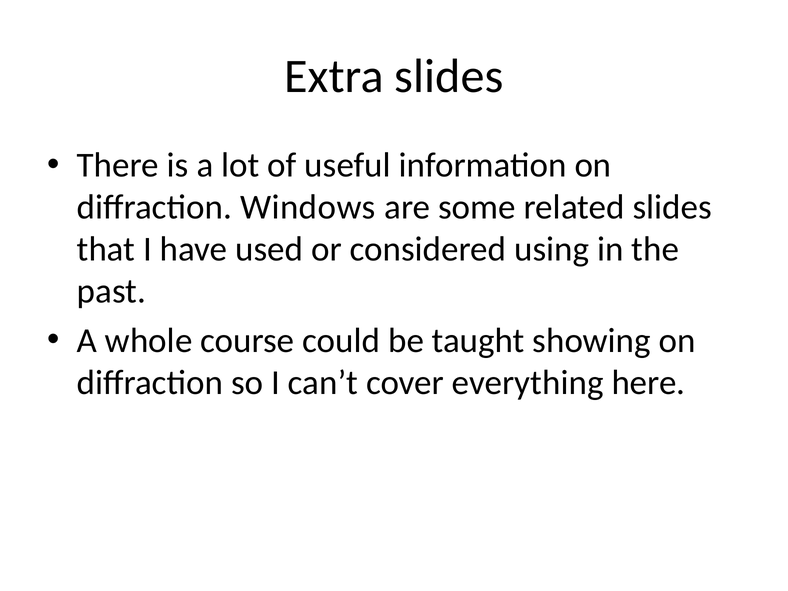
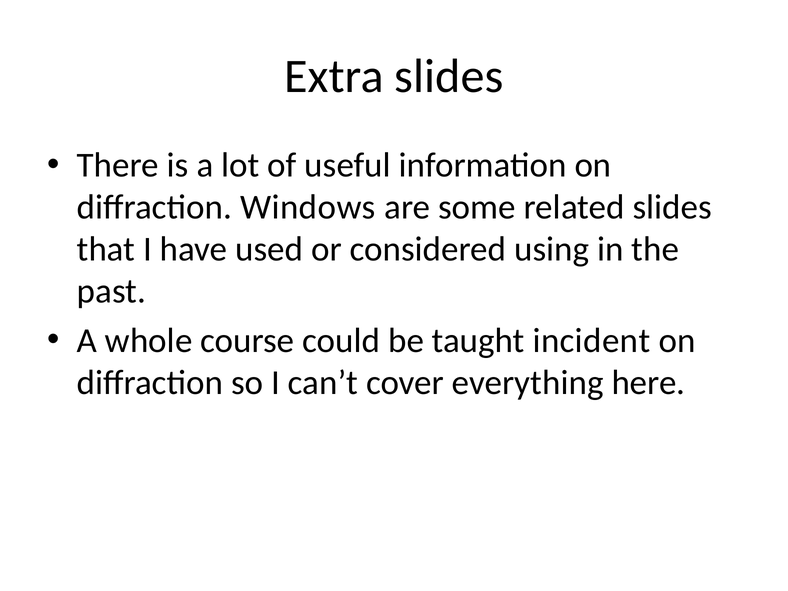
showing: showing -> incident
